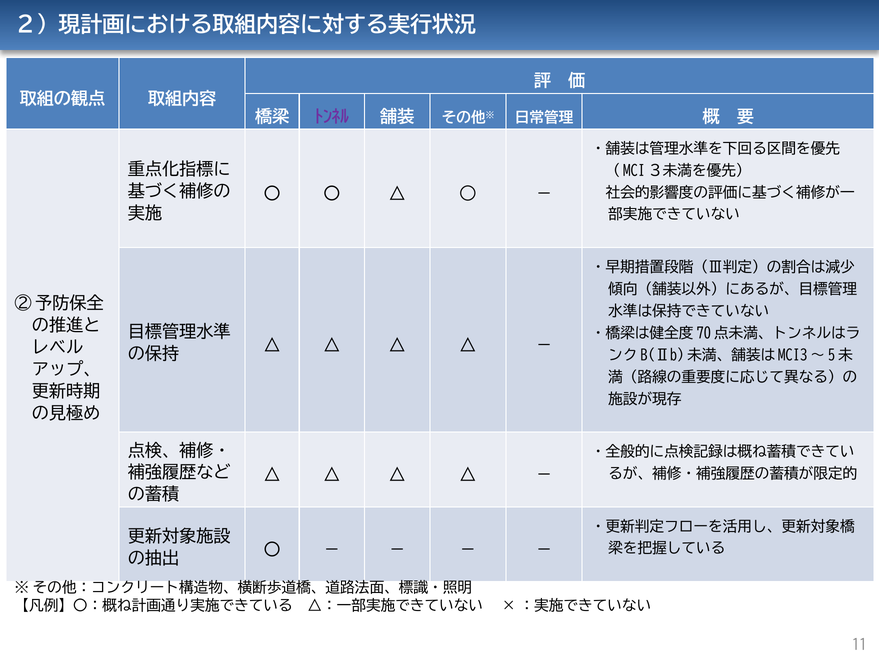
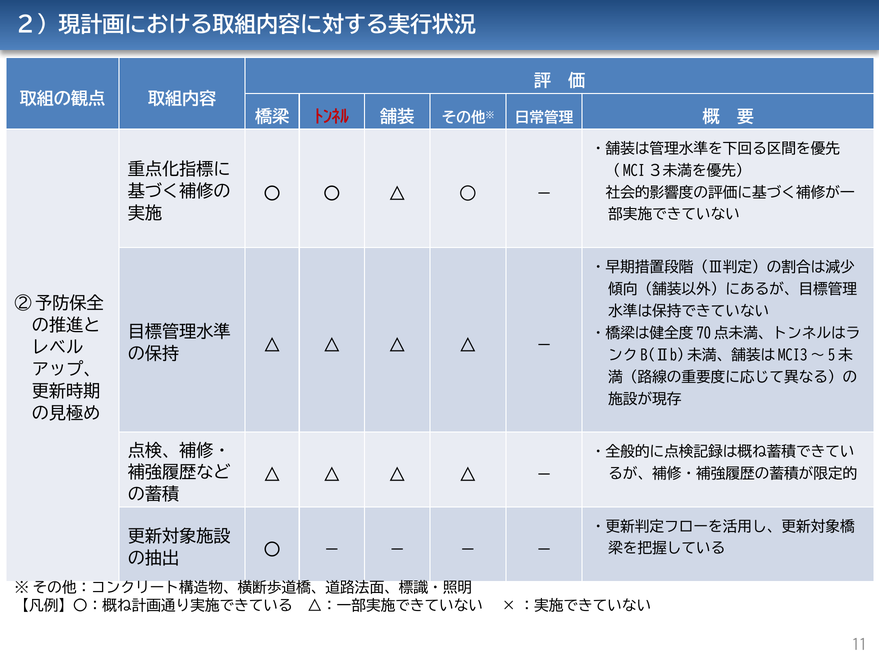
ﾄﾝﾈﾙ colour: purple -> red
